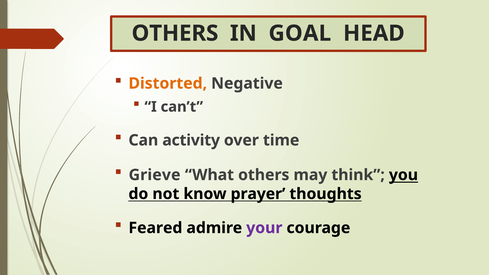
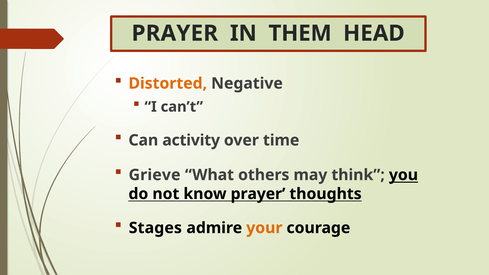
OTHERS at (175, 33): OTHERS -> PRAYER
GOAL: GOAL -> THEM
Feared: Feared -> Stages
your colour: purple -> orange
